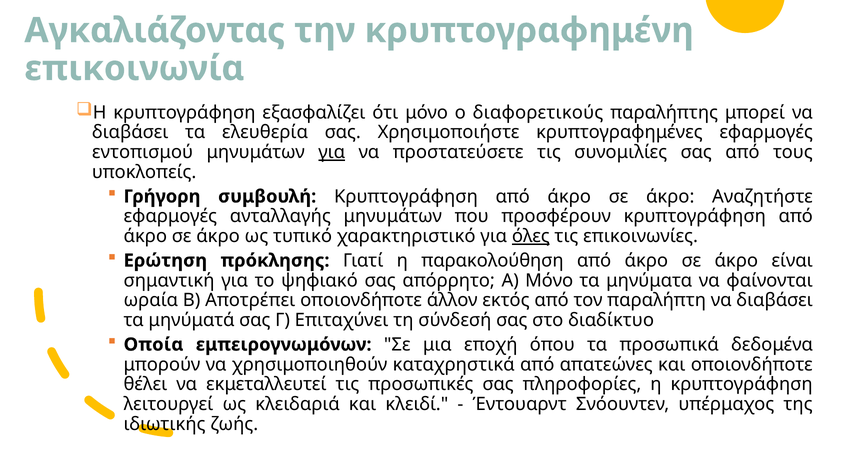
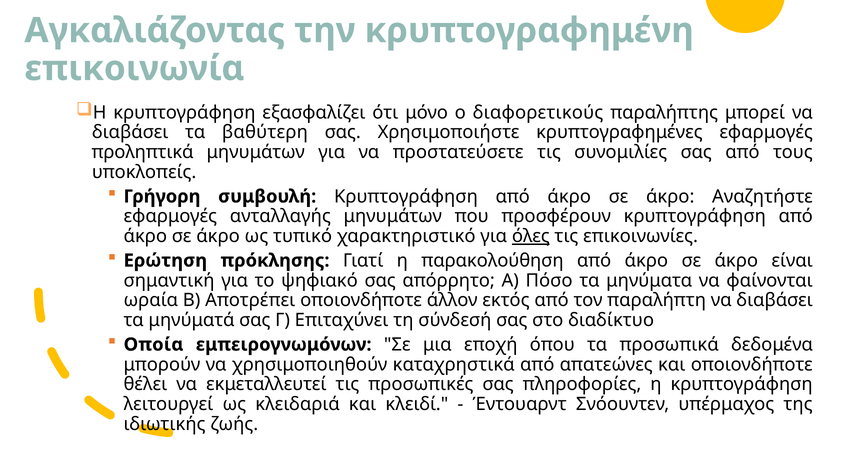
ελευθερία: ελευθερία -> βαθύτερη
εντοπισμού: εντοπισμού -> προληπτικά
για at (332, 152) underline: present -> none
Α Μόνο: Μόνο -> Πόσο
